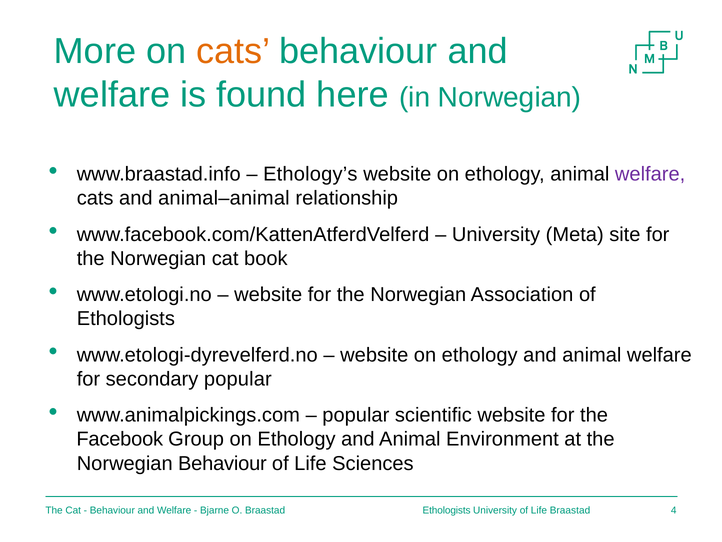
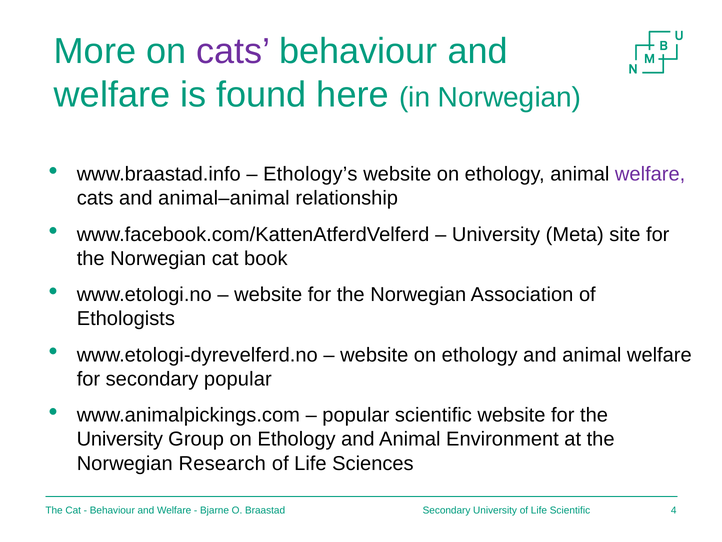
cats at (233, 51) colour: orange -> purple
Facebook at (120, 439): Facebook -> University
Norwegian Behaviour: Behaviour -> Research
Ethologists at (447, 510): Ethologists -> Secondary
Life Braastad: Braastad -> Scientific
